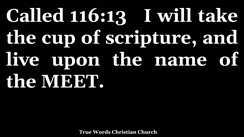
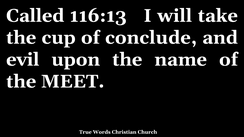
scripture: scripture -> conclude
live: live -> evil
